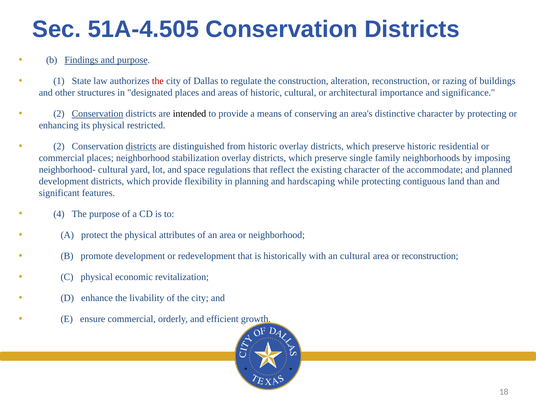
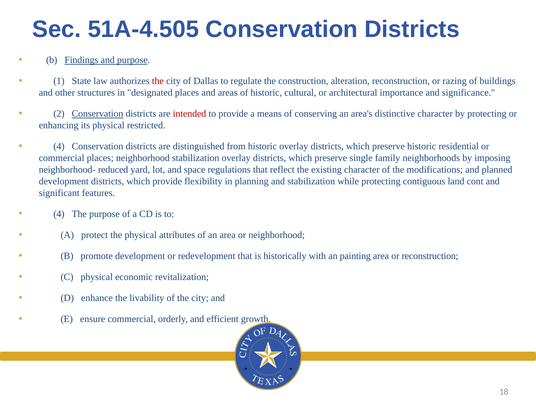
intended colour: black -> red
2 at (59, 146): 2 -> 4
districts at (141, 146) underline: present -> none
neighborhood- cultural: cultural -> reduced
accommodate: accommodate -> modifications
and hardscaping: hardscaping -> stabilization
than: than -> cont
an cultural: cultural -> painting
